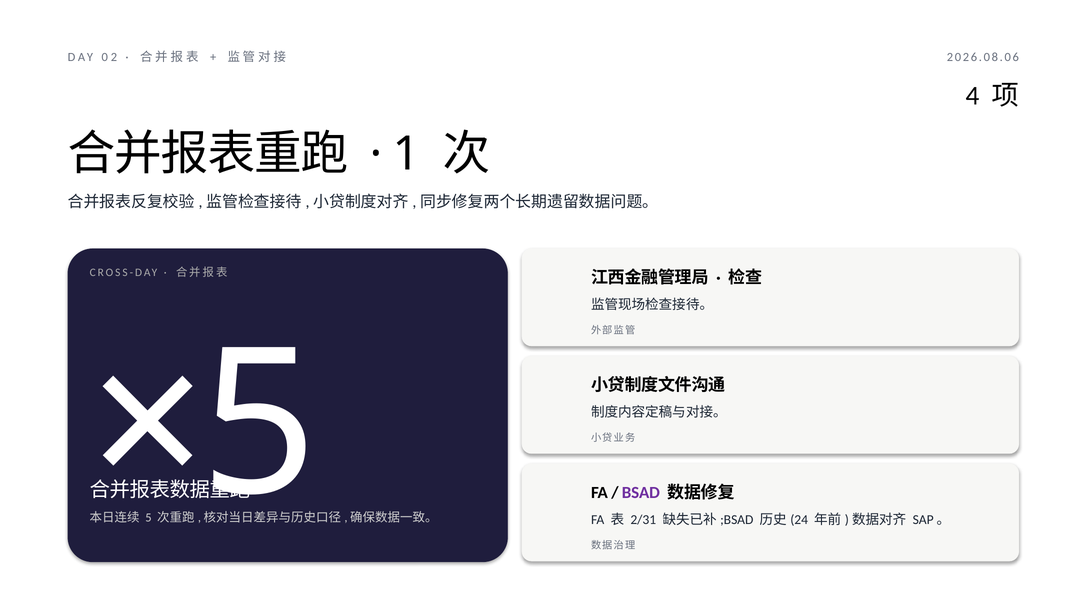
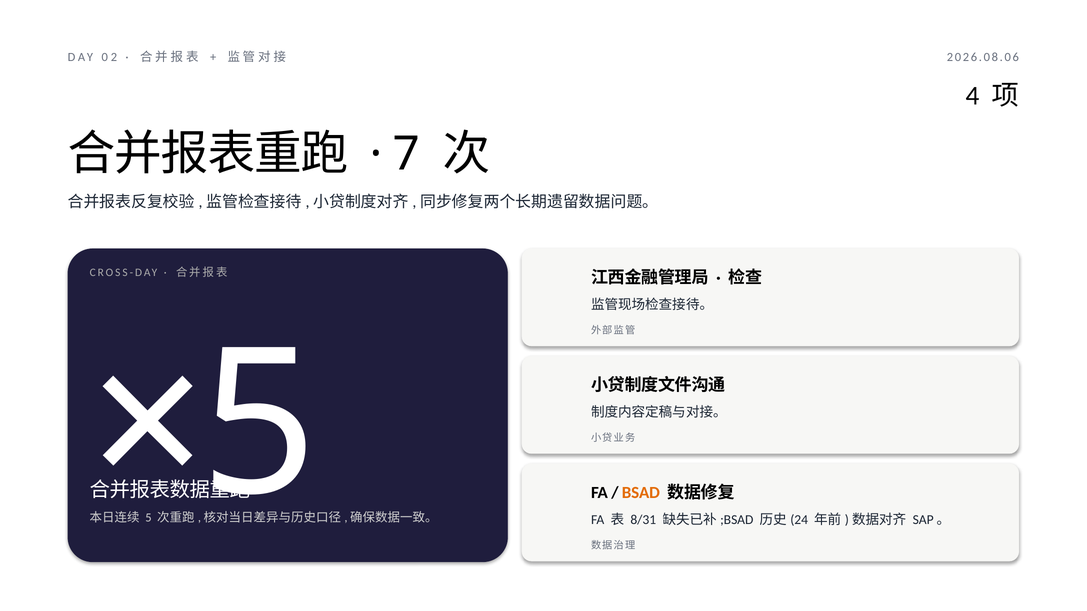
1: 1 -> 7
BSAD colour: purple -> orange
2/31: 2/31 -> 8/31
